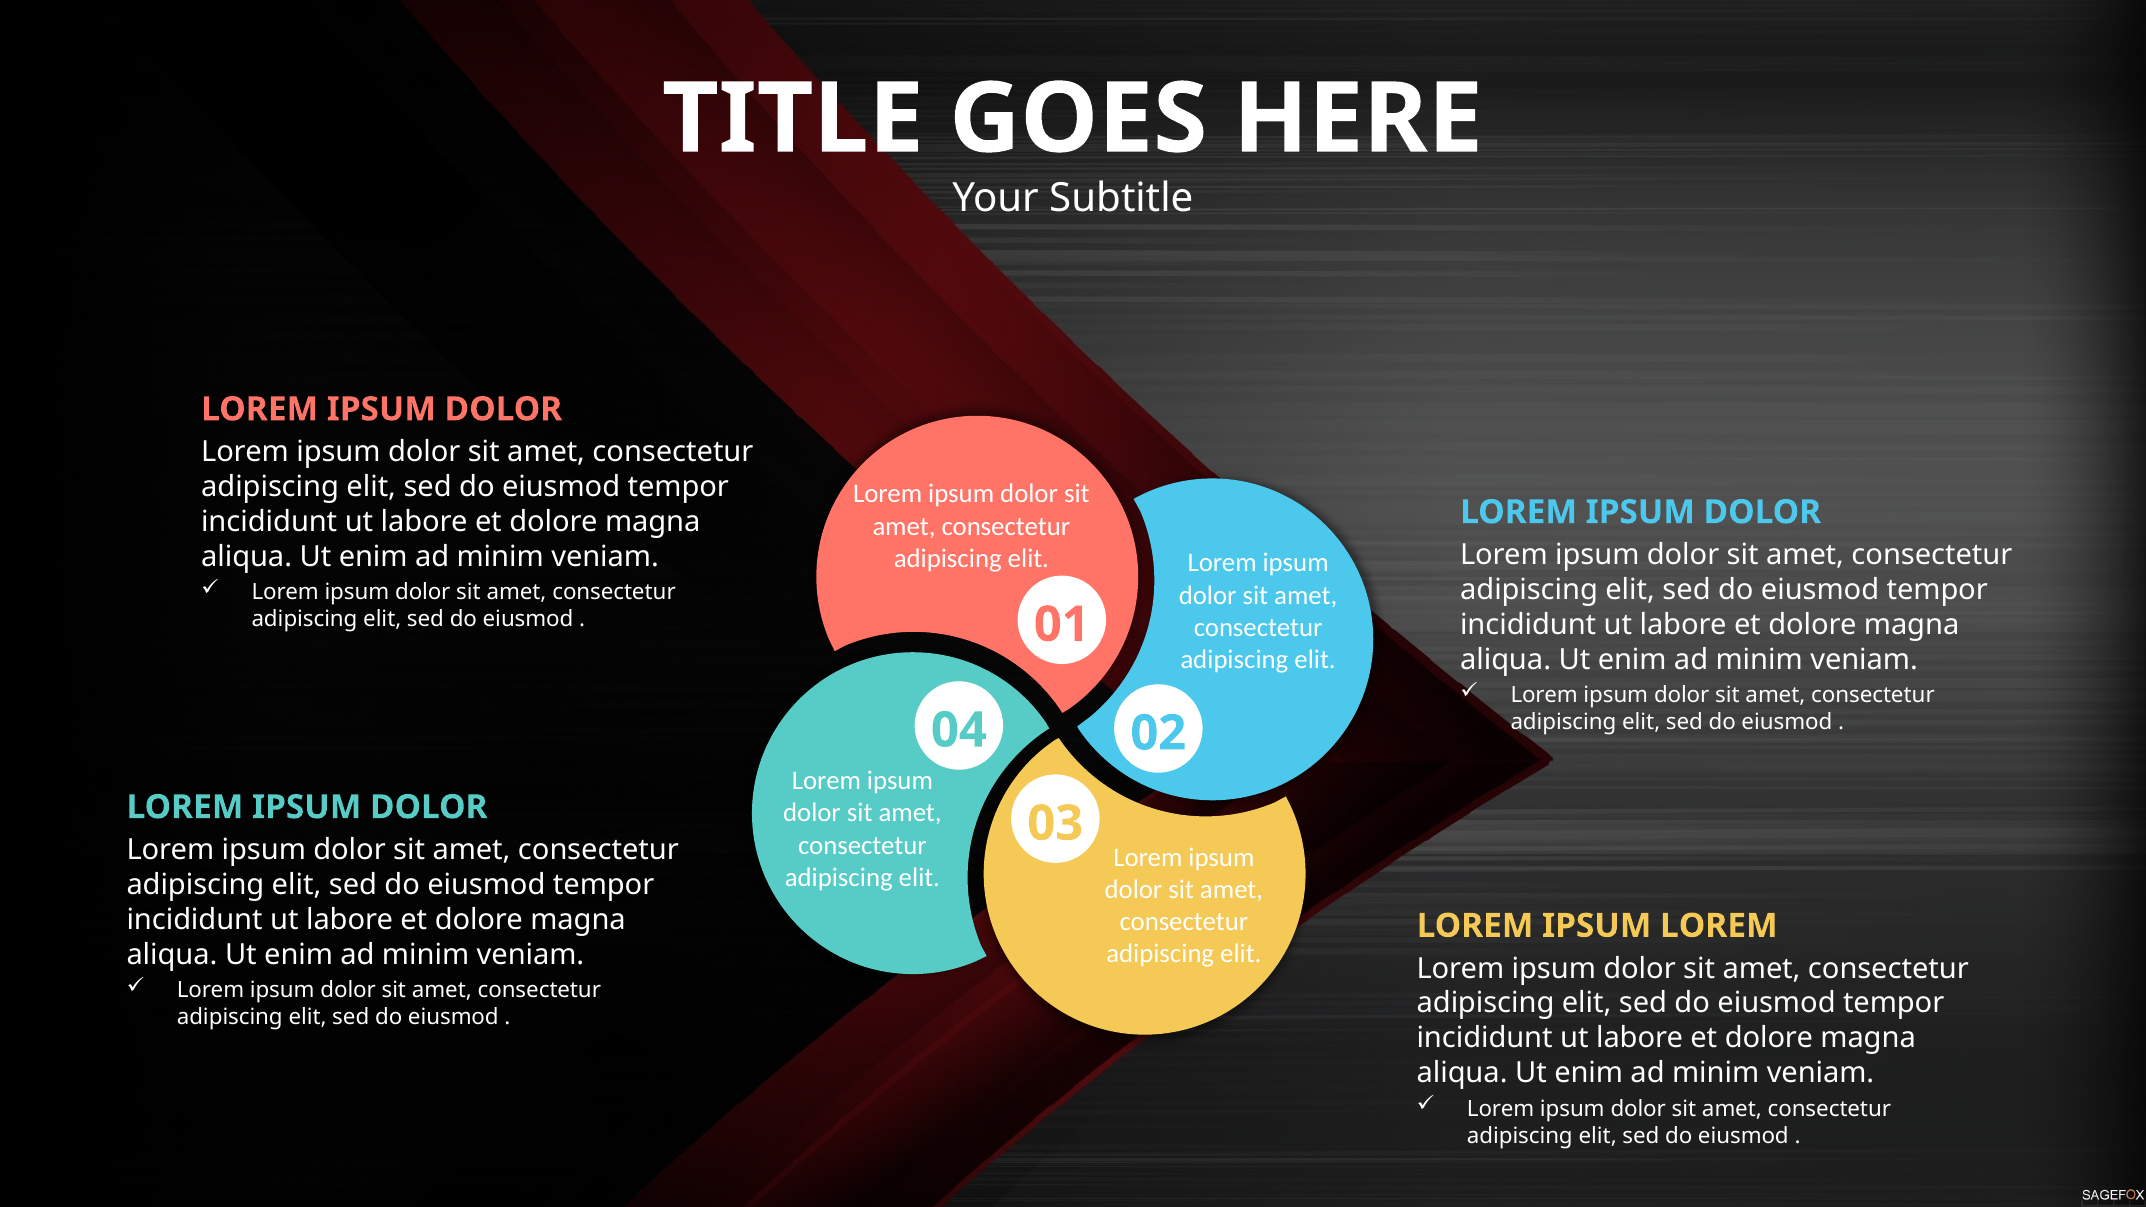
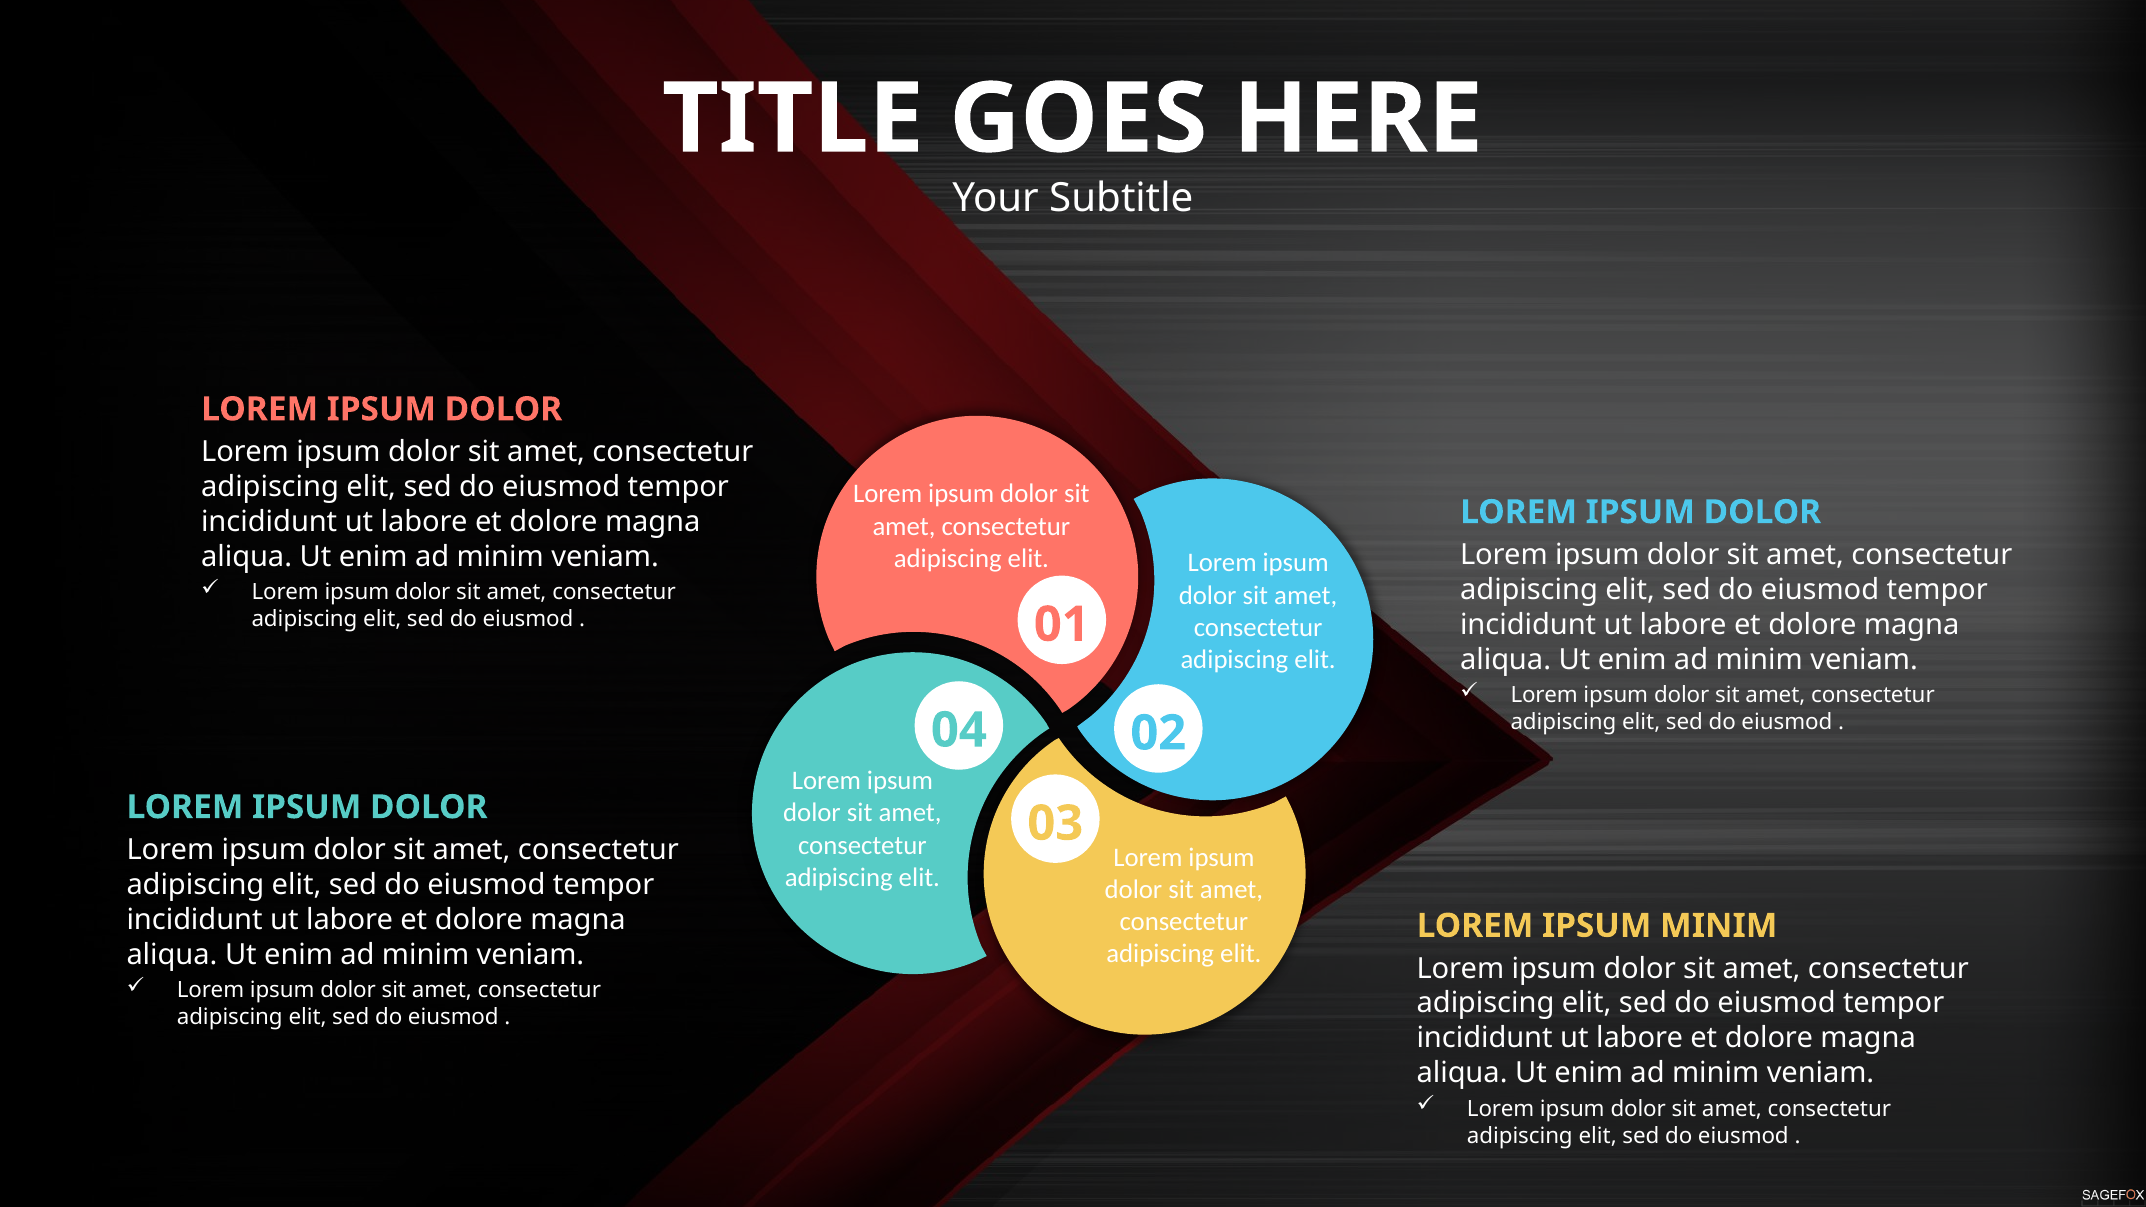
IPSUM LOREM: LOREM -> MINIM
